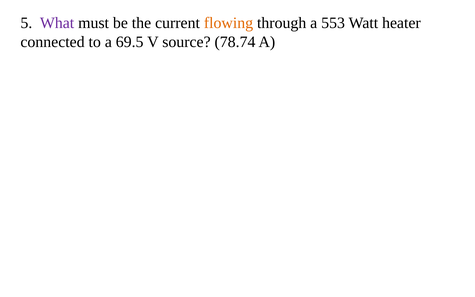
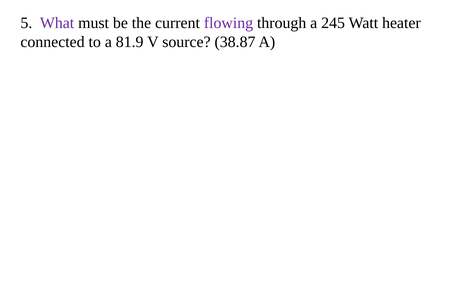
flowing colour: orange -> purple
553: 553 -> 245
69.5: 69.5 -> 81.9
78.74: 78.74 -> 38.87
